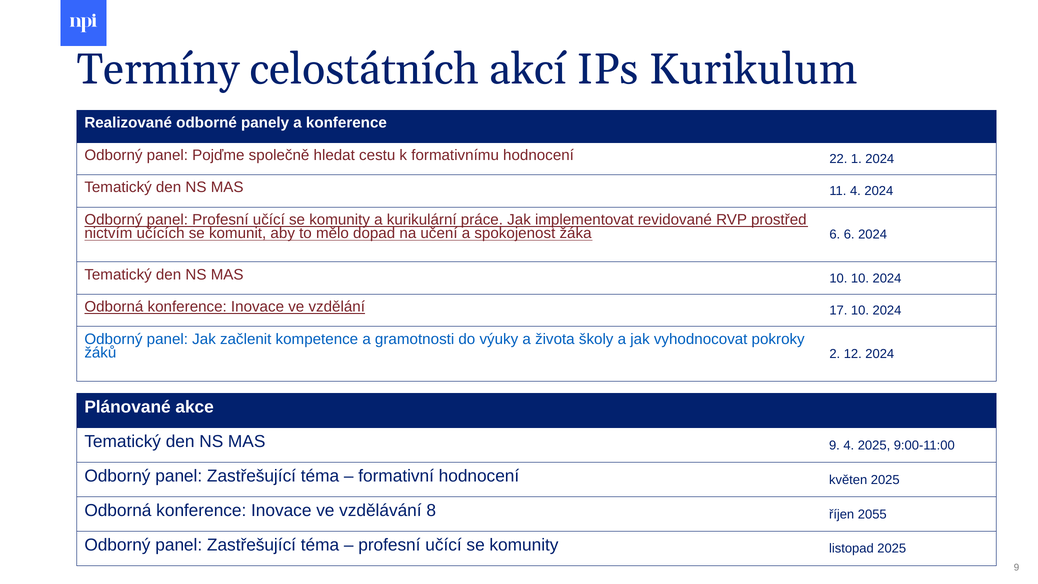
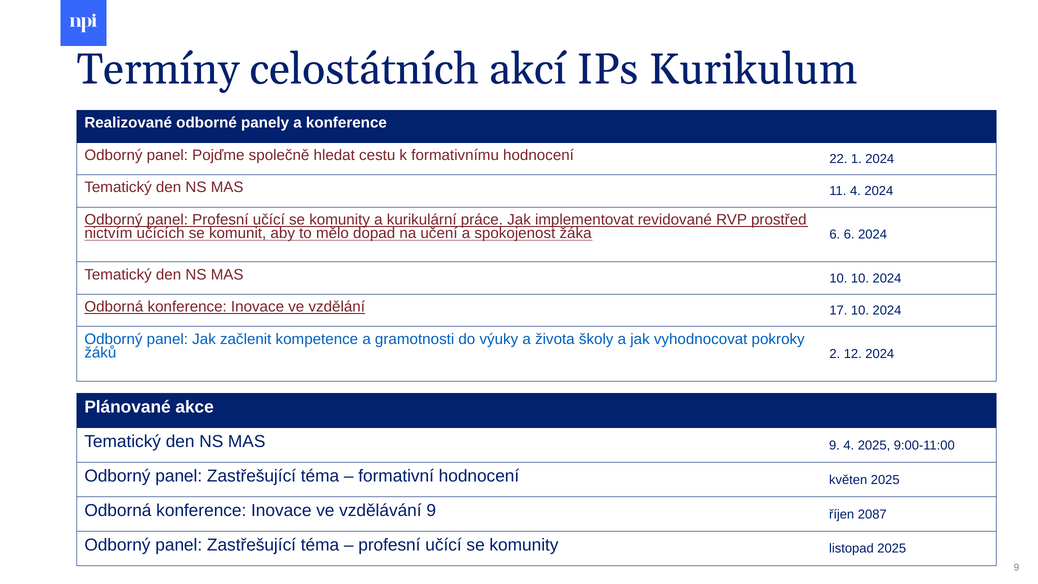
vzdělávání 8: 8 -> 9
2055: 2055 -> 2087
